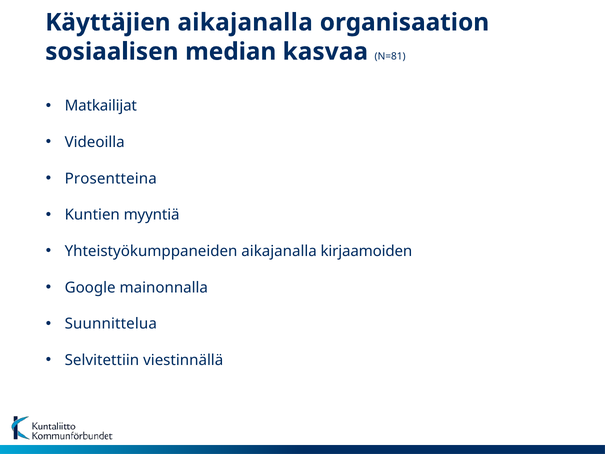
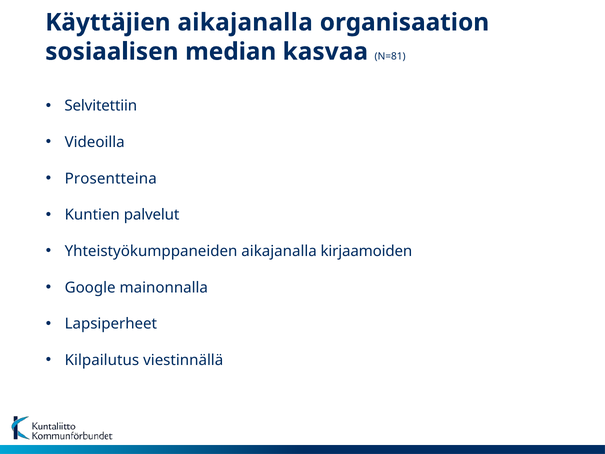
Matkailijat: Matkailijat -> Selvitettiin
myyntiä: myyntiä -> palvelut
Suunnittelua: Suunnittelua -> Lapsiperheet
Selvitettiin: Selvitettiin -> Kilpailutus
